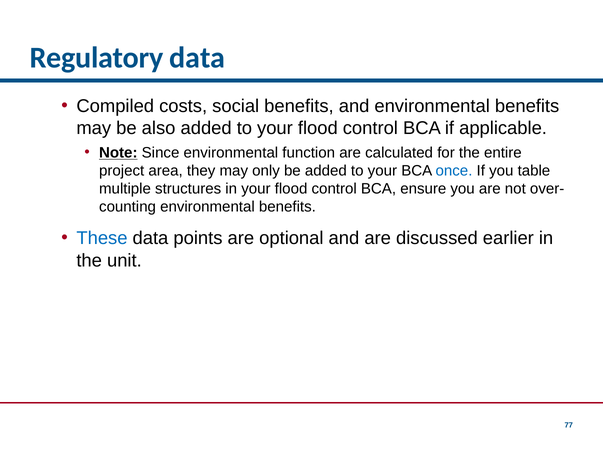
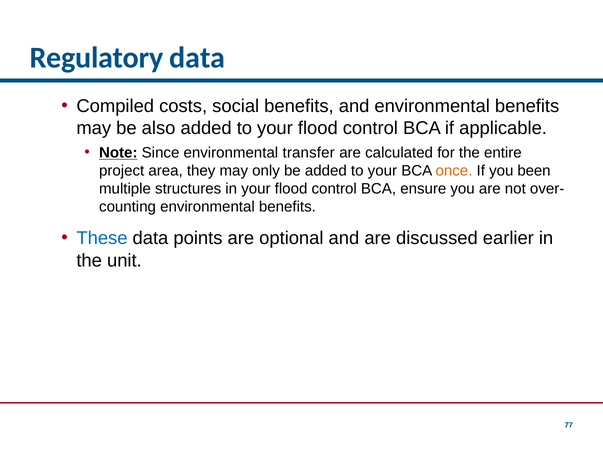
function: function -> transfer
once colour: blue -> orange
table: table -> been
